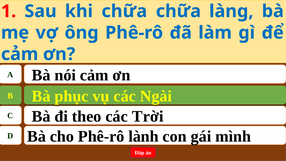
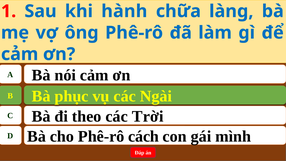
khi chữa: chữa -> hành
lành: lành -> cách
